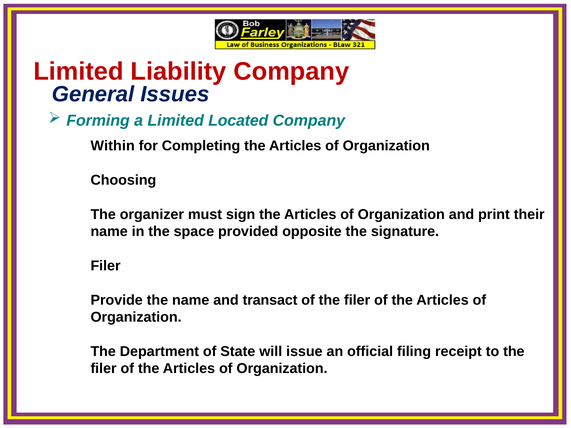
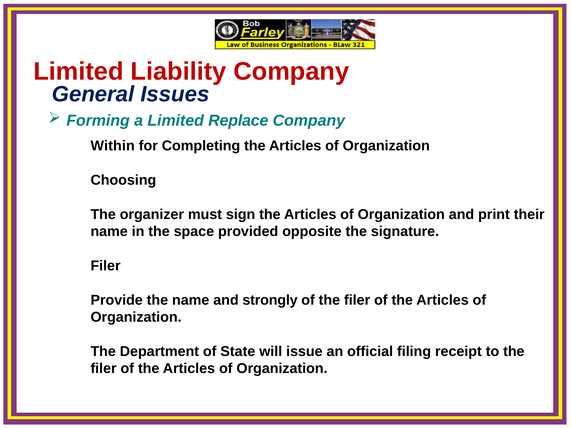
Located: Located -> Replace
transact: transact -> strongly
